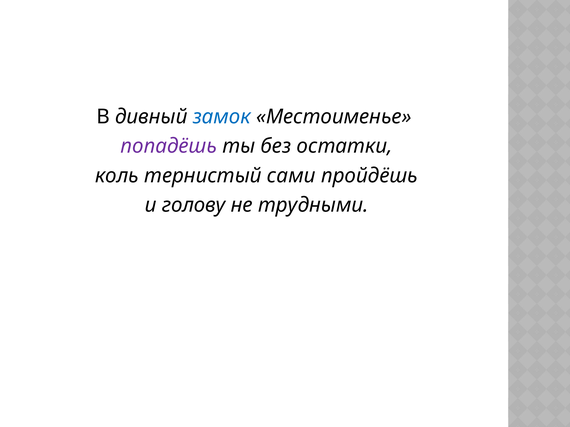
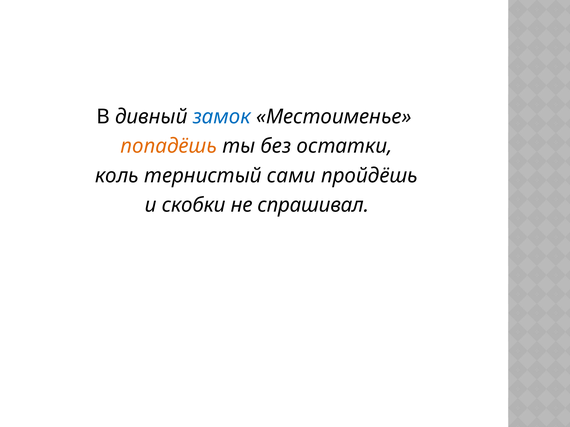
попадёшь colour: purple -> orange
голову: голову -> скобки
трудными: трудными -> спрашивал
